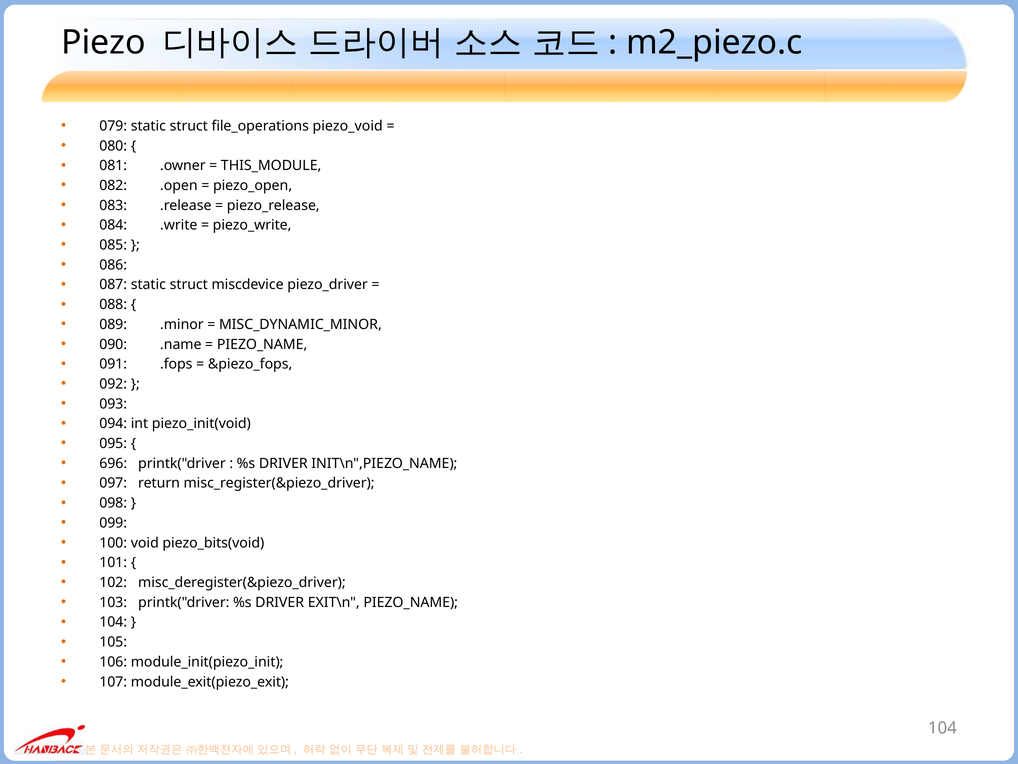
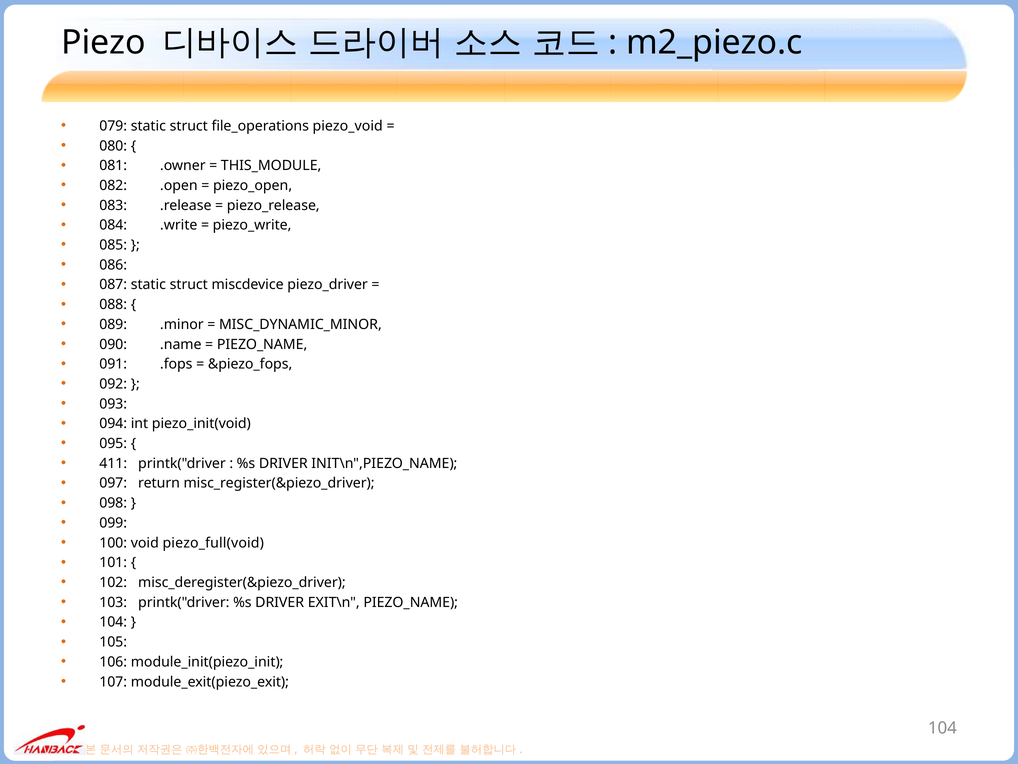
696: 696 -> 411
piezo_bits(void: piezo_bits(void -> piezo_full(void
